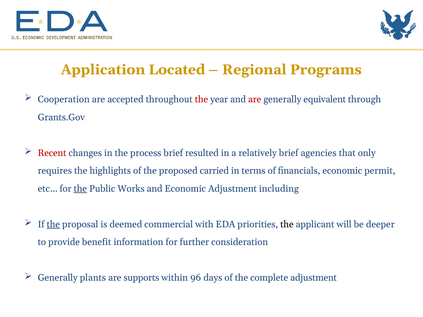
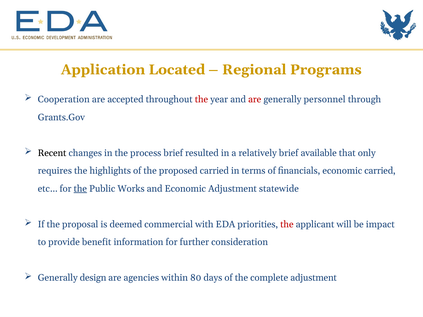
equivalent: equivalent -> personnel
Recent colour: red -> black
agencies: agencies -> available
economic permit: permit -> carried
including: including -> statewide
the at (53, 224) underline: present -> none
the at (287, 224) colour: black -> red
deeper: deeper -> impact
plants: plants -> design
supports: supports -> agencies
96: 96 -> 80
